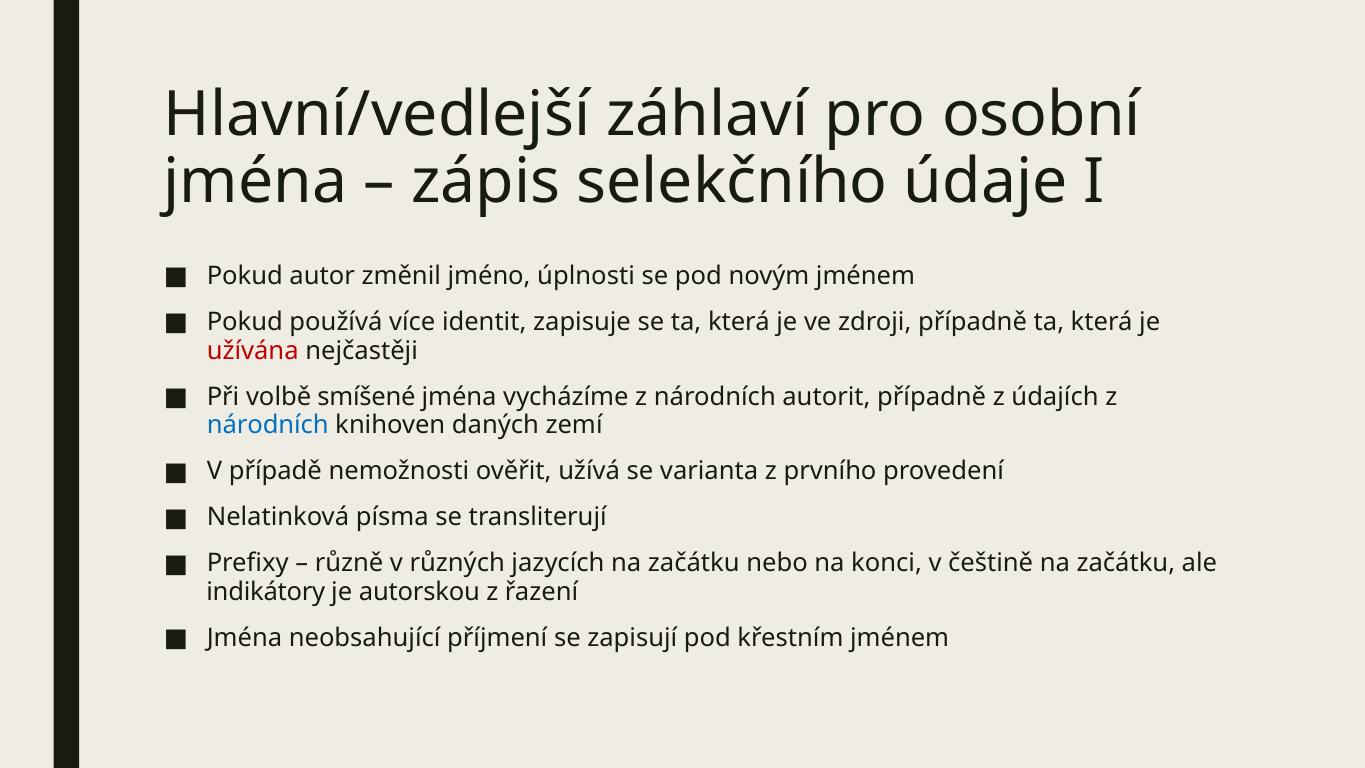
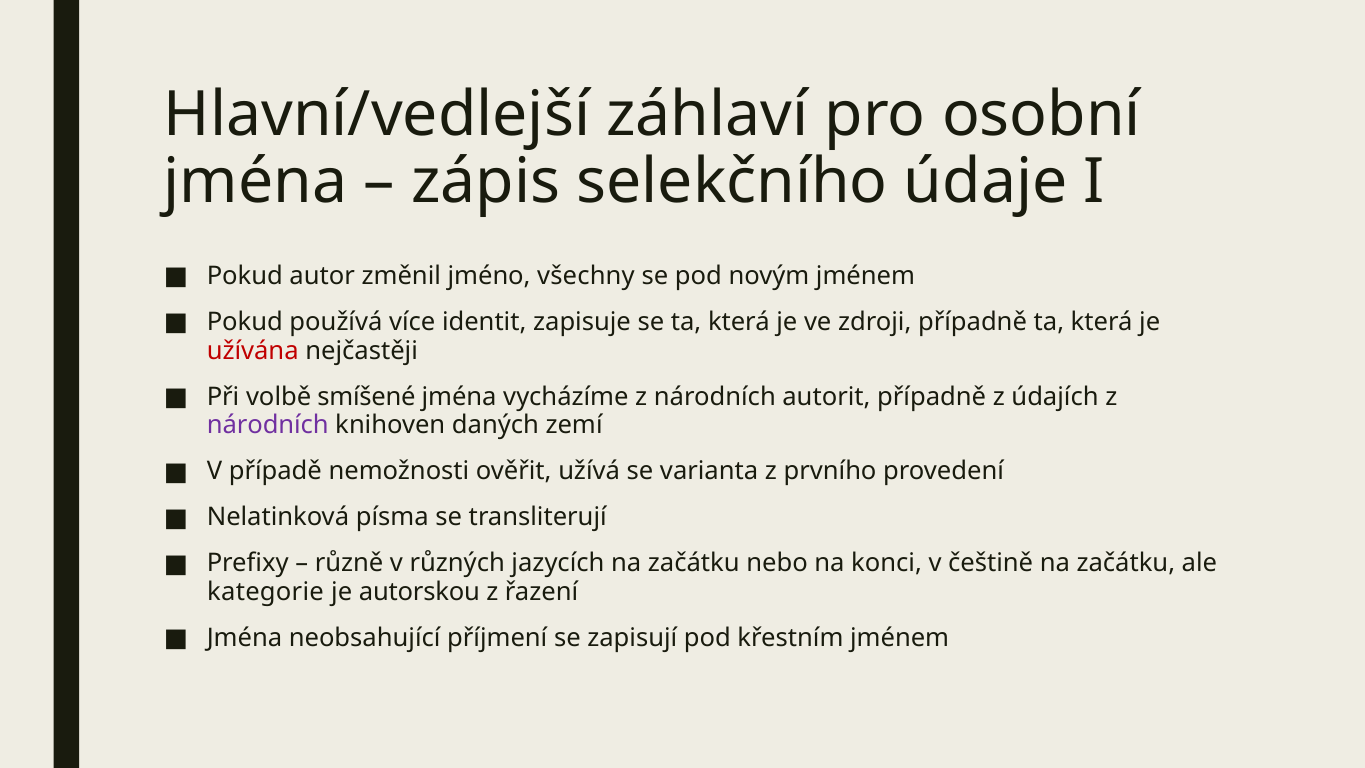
úplnosti: úplnosti -> všechny
národních at (268, 425) colour: blue -> purple
indikátory: indikátory -> kategorie
